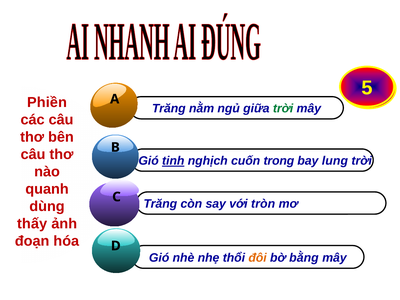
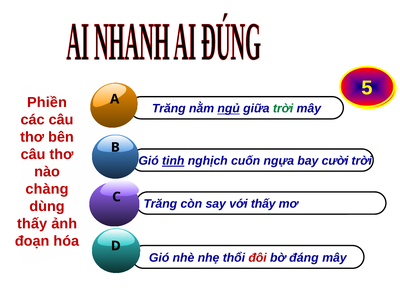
ngủ underline: none -> present
trong: trong -> ngựa
lung: lung -> cười
quanh: quanh -> chàng
với tròn: tròn -> thấy
đôi colour: orange -> red
bằng: bằng -> đáng
